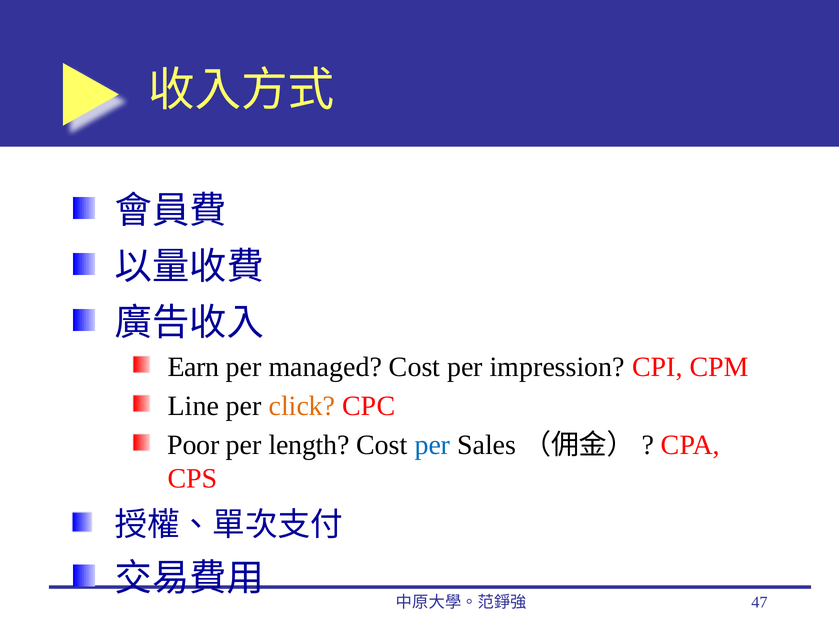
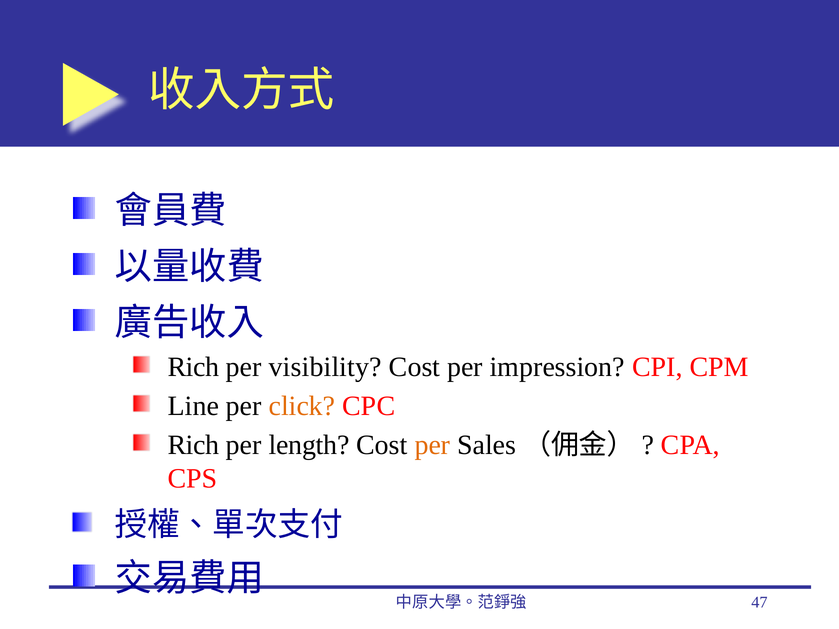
Earn at (194, 367): Earn -> Rich
managed: managed -> visibility
Poor at (194, 445): Poor -> Rich
per at (432, 445) colour: blue -> orange
